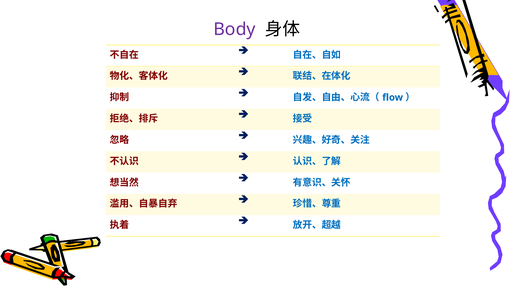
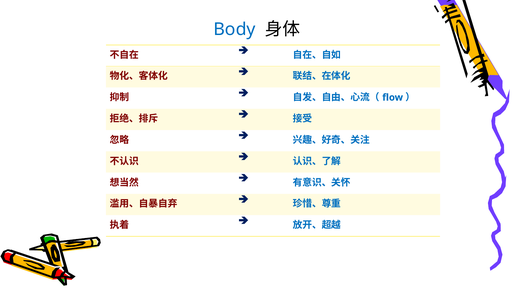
Body colour: purple -> blue
